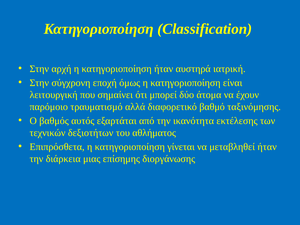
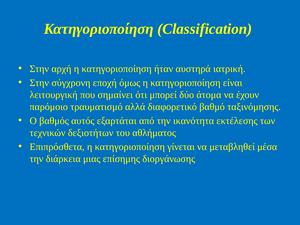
μεταβληθεί ήταν: ήταν -> μέσα
